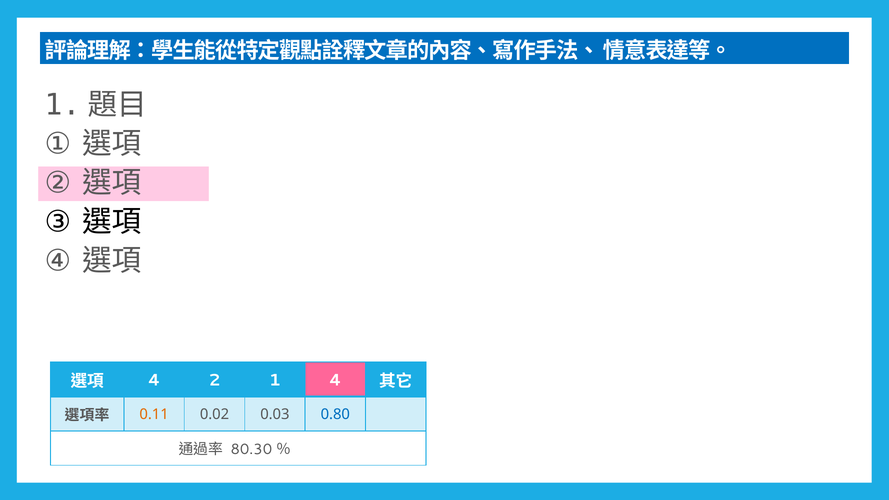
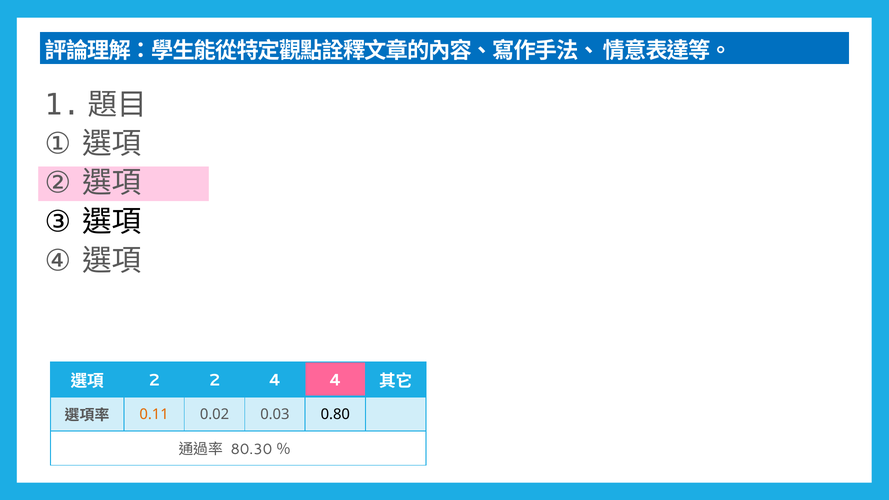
4 at (154, 380): 4 -> 2
2 1: 1 -> 4
0.80 colour: blue -> black
